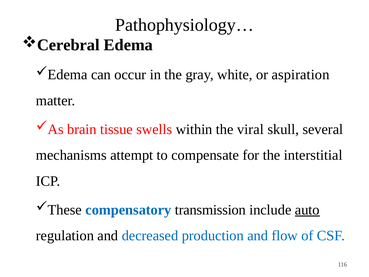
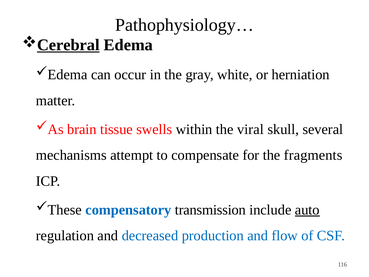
Cerebral underline: none -> present
aspiration: aspiration -> herniation
interstitial: interstitial -> fragments
